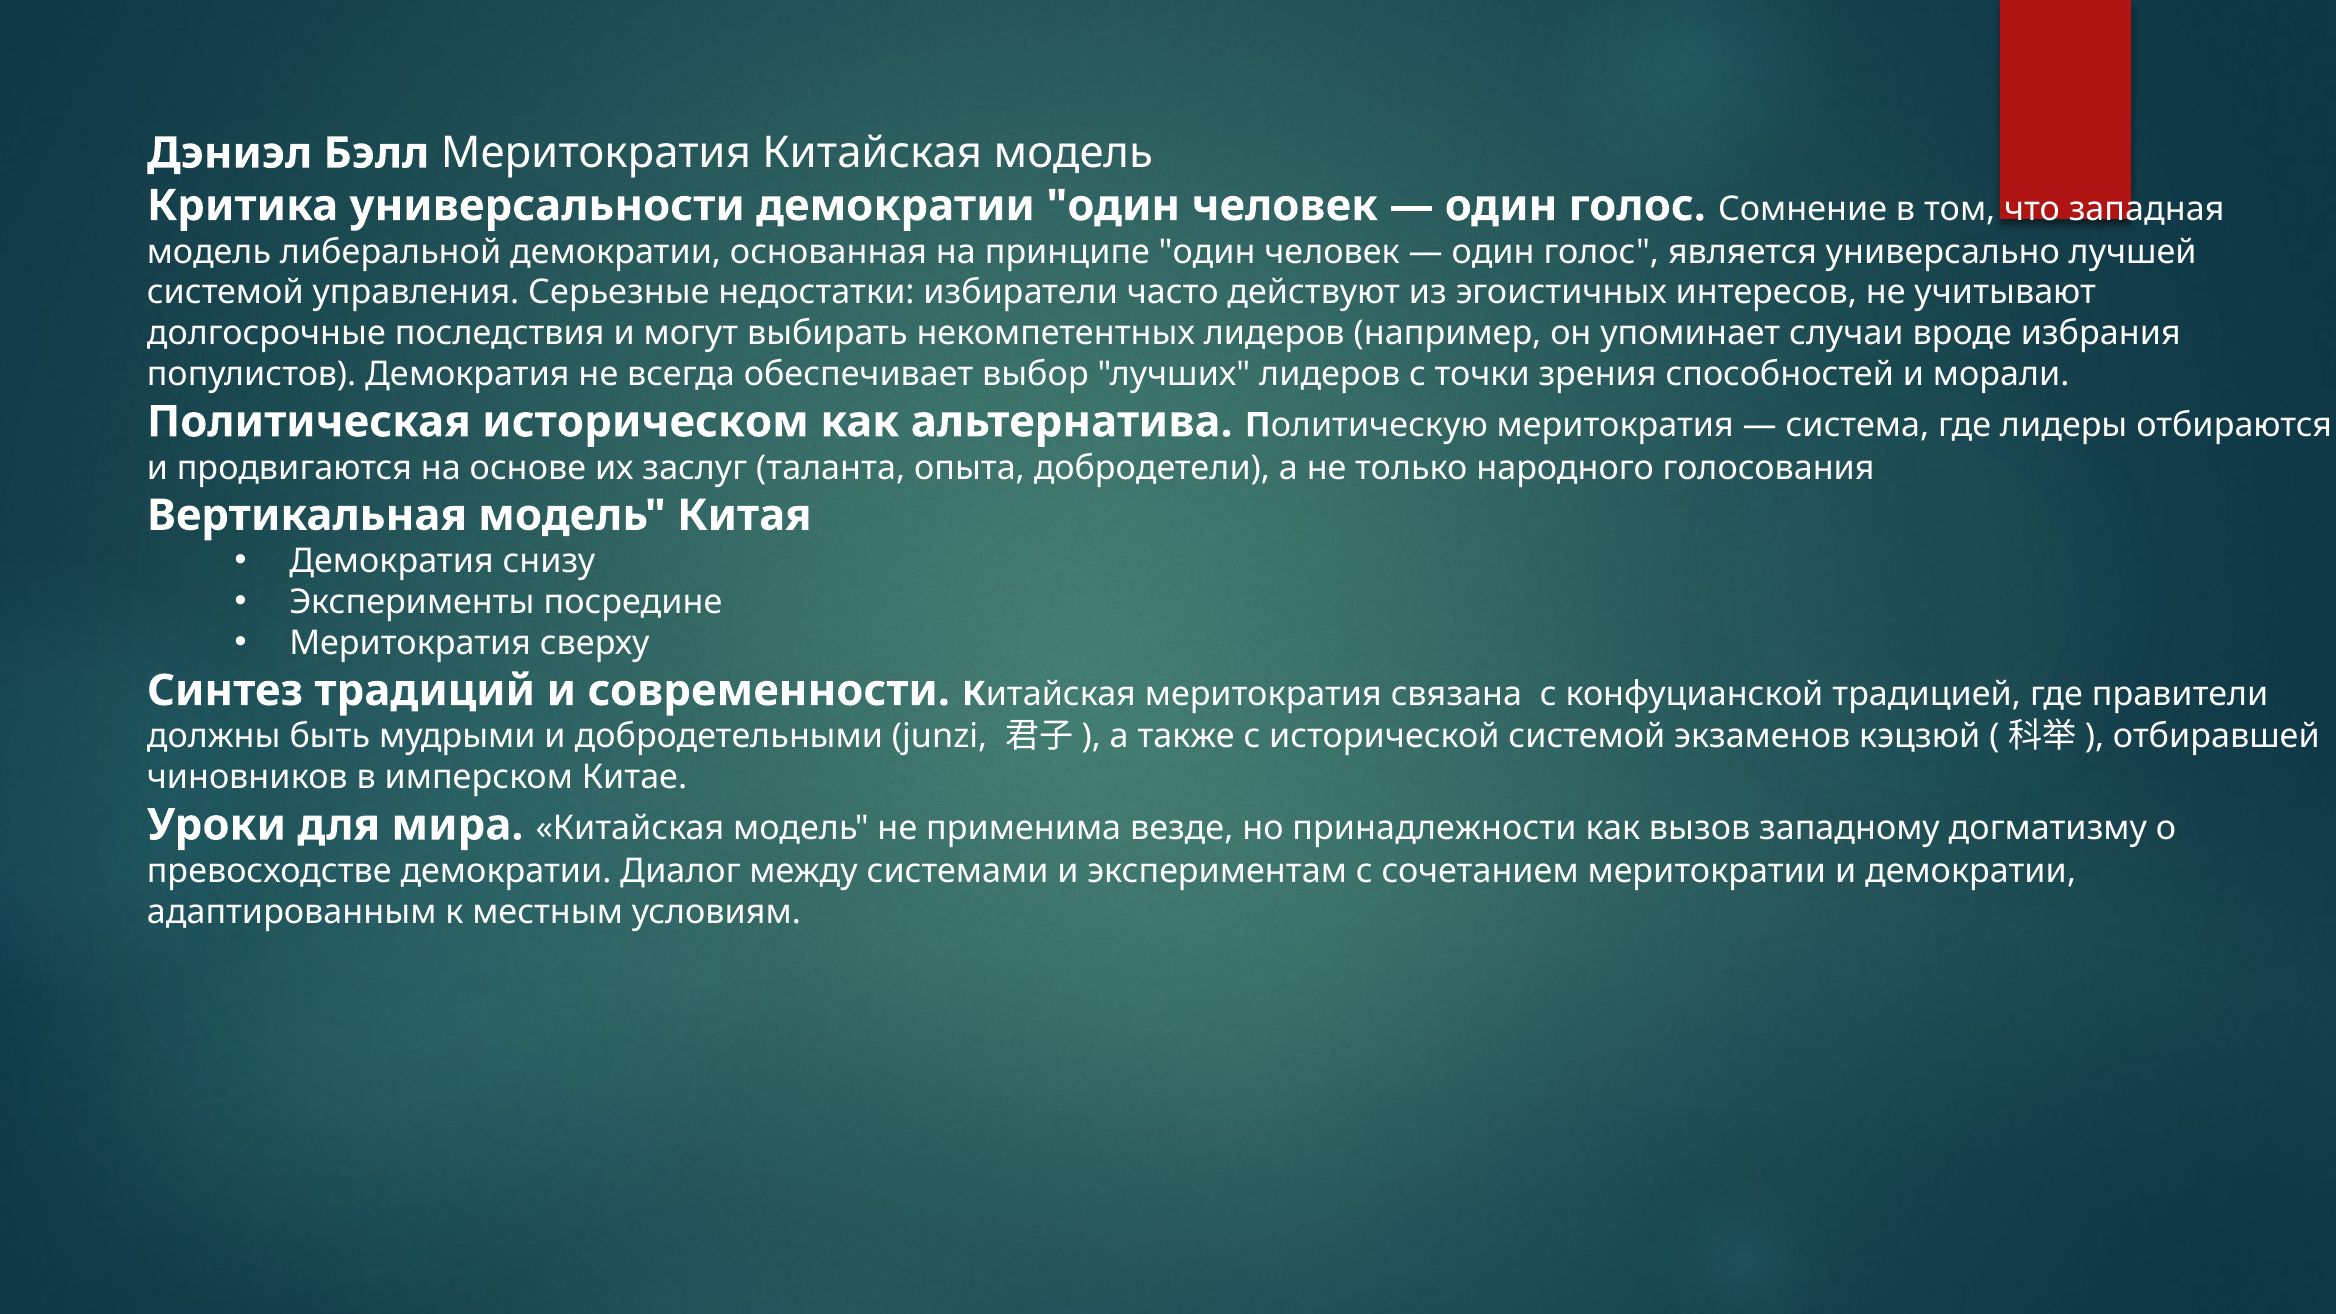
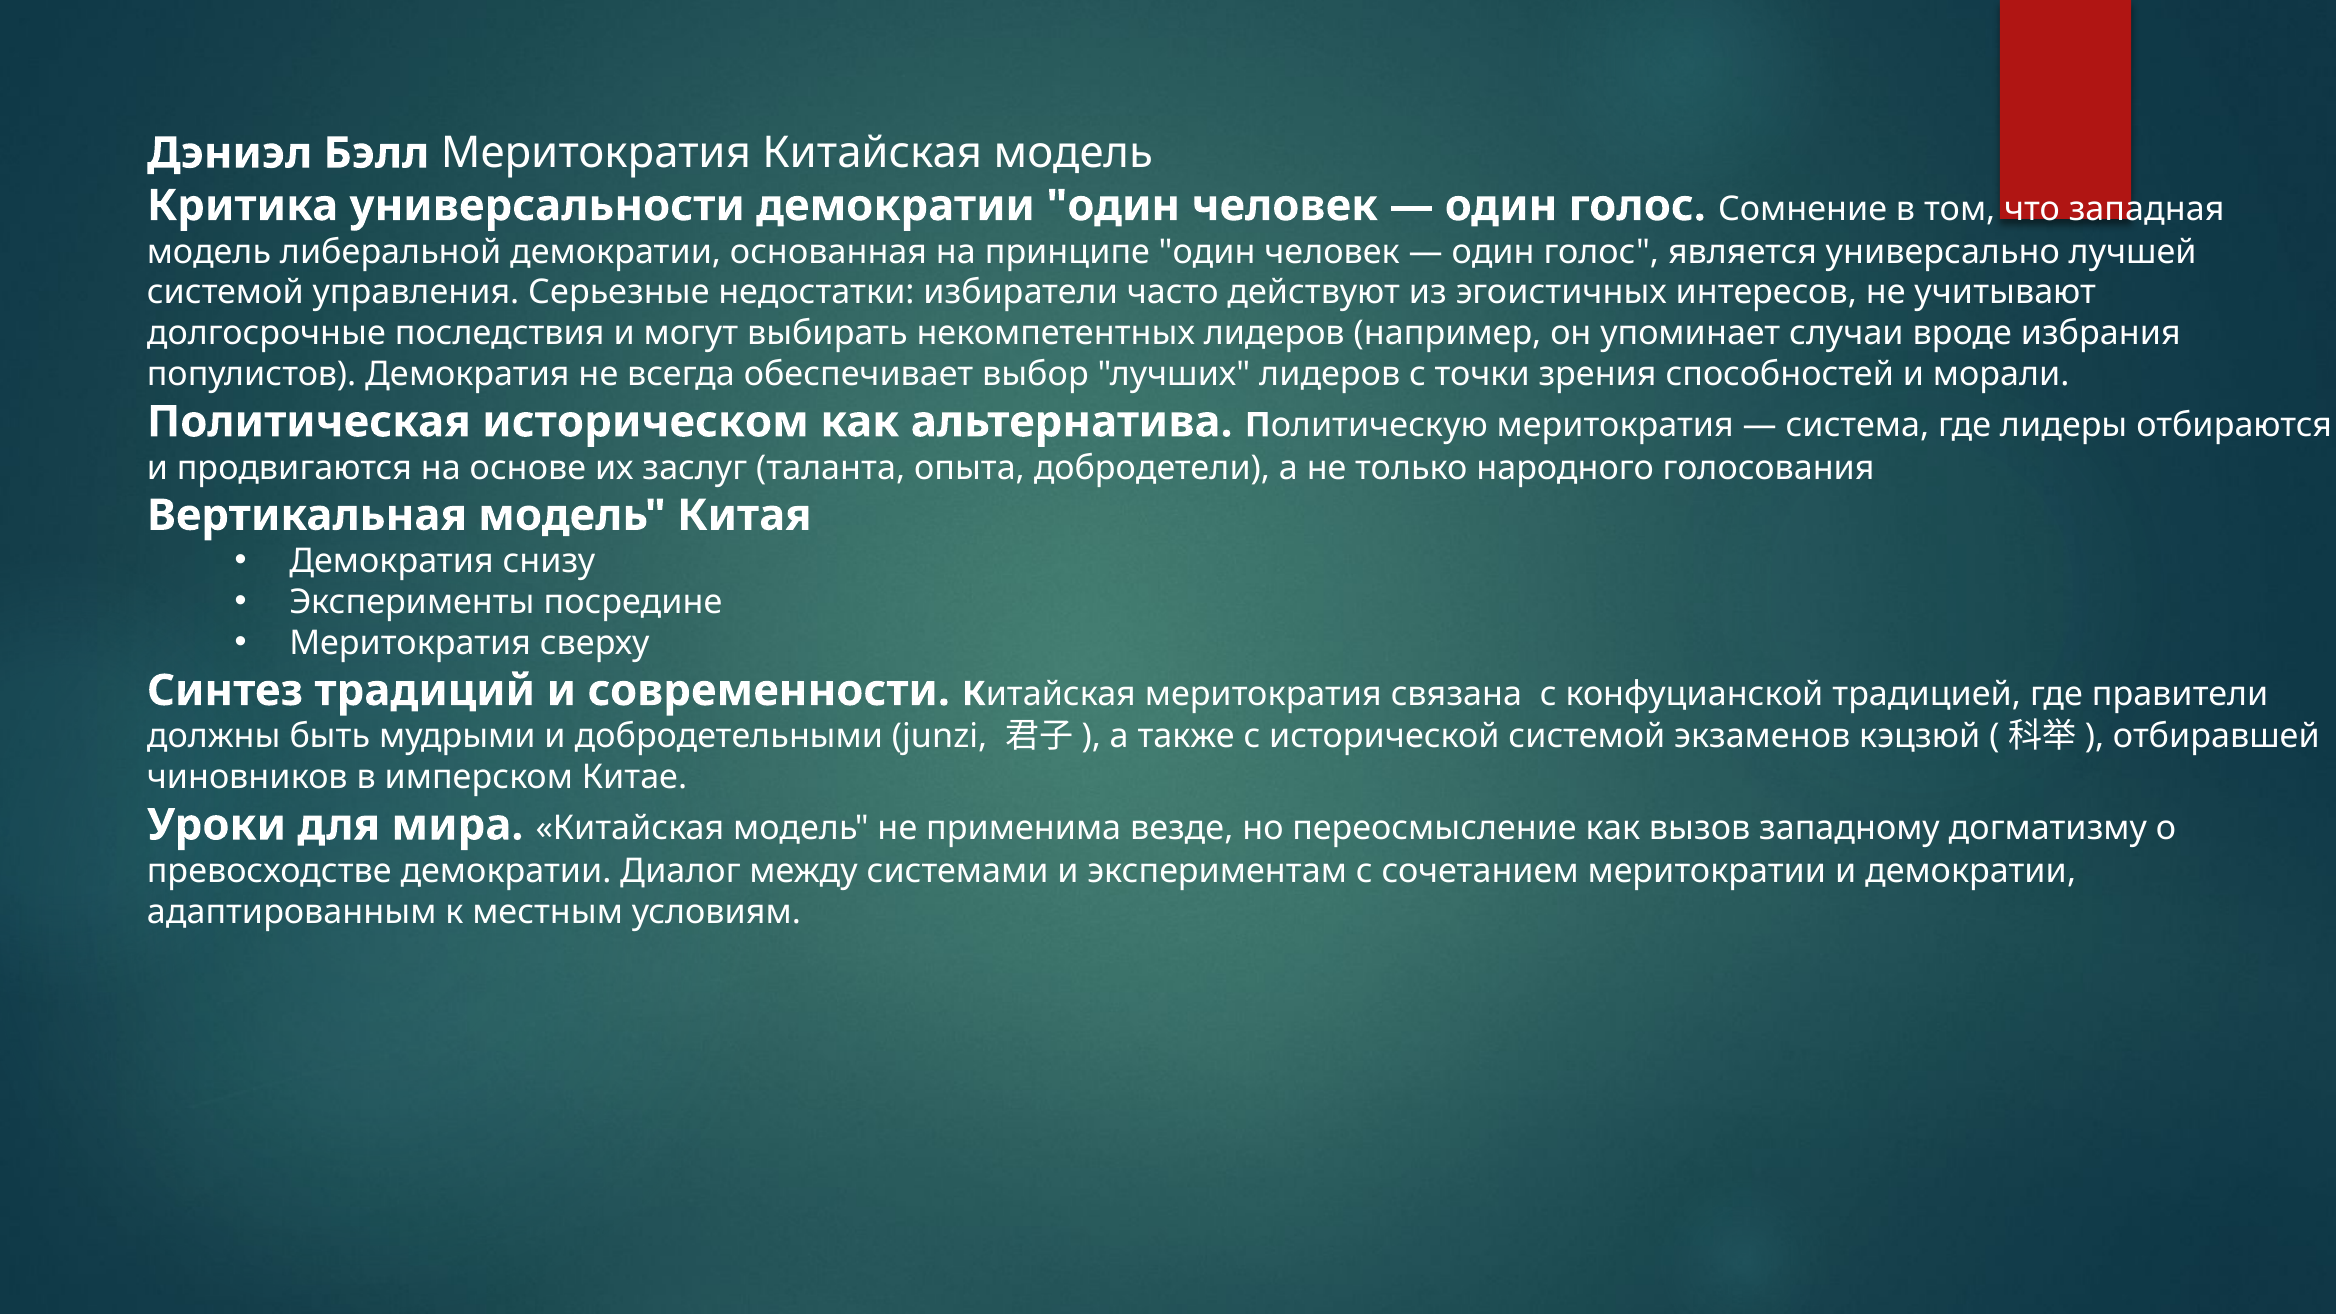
принадлежности: принадлежности -> переосмысление
